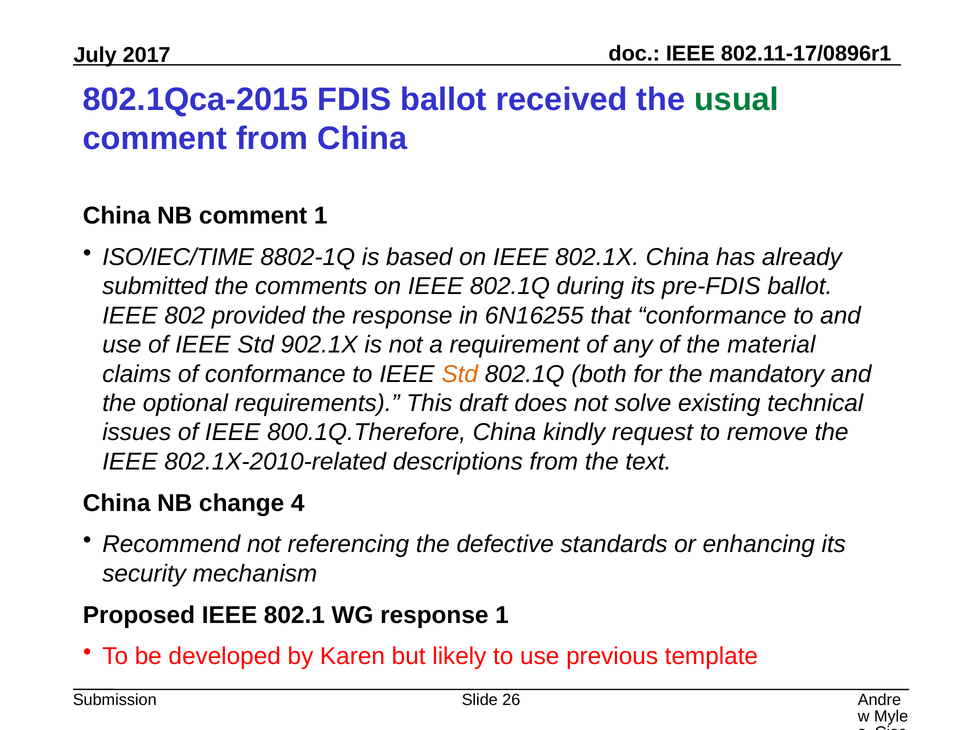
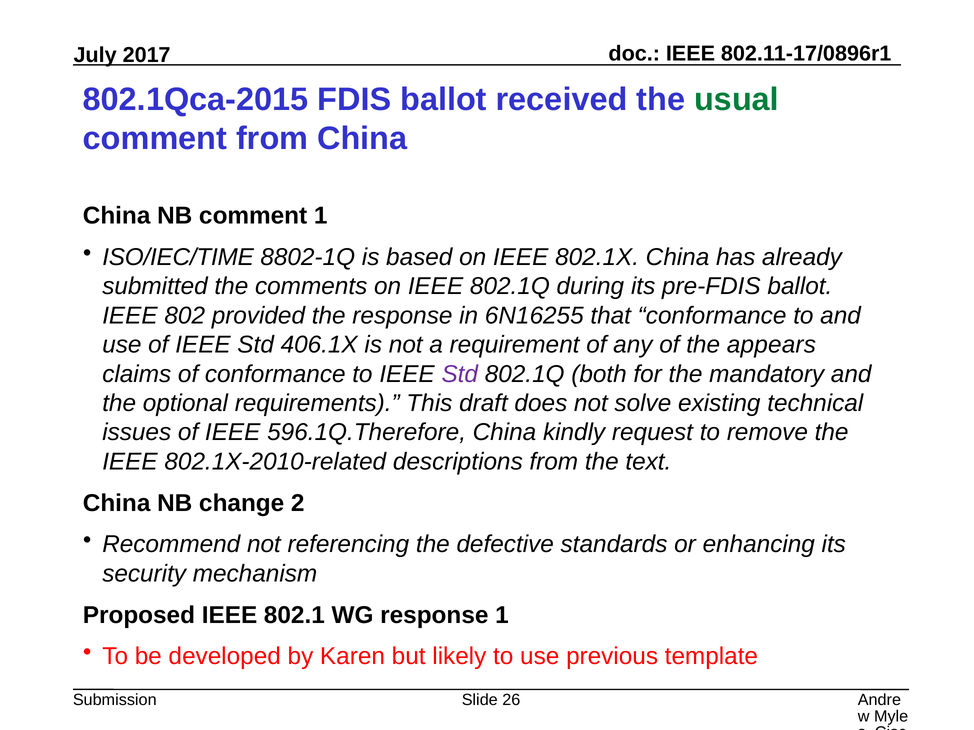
902.1X: 902.1X -> 406.1X
material: material -> appears
Std at (460, 374) colour: orange -> purple
800.1Q.Therefore: 800.1Q.Therefore -> 596.1Q.Therefore
4: 4 -> 2
